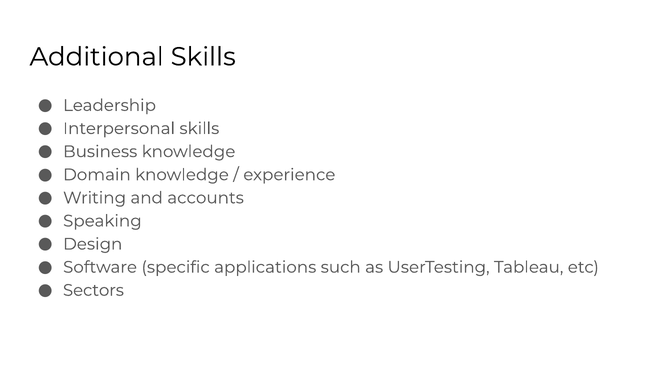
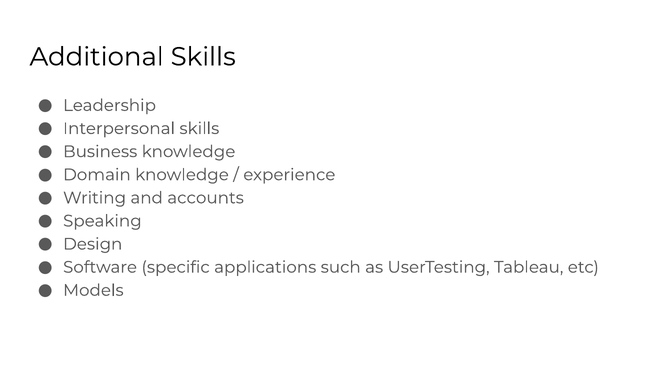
Sectors: Sectors -> Models
